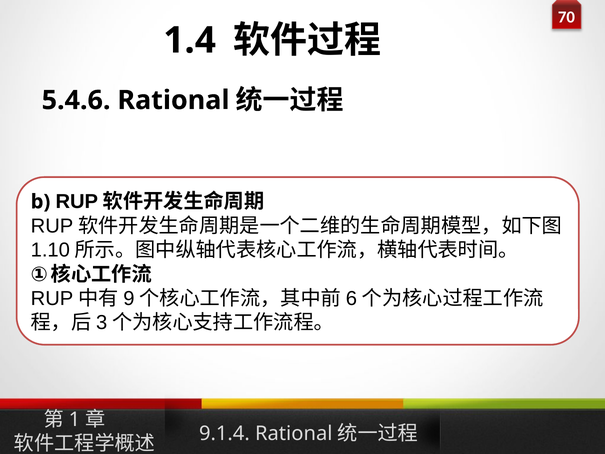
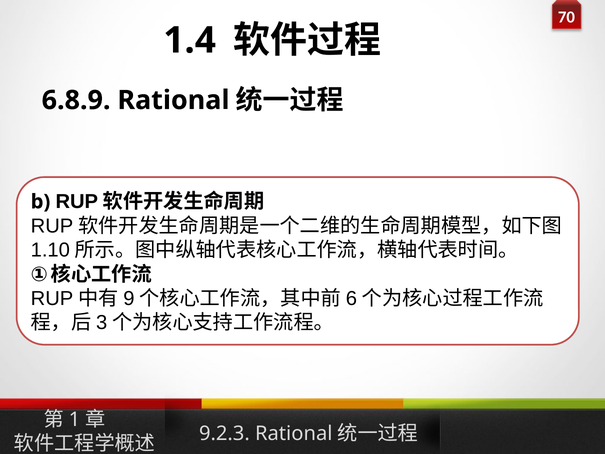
5.4.6: 5.4.6 -> 6.8.9
9.1.4: 9.1.4 -> 9.2.3
